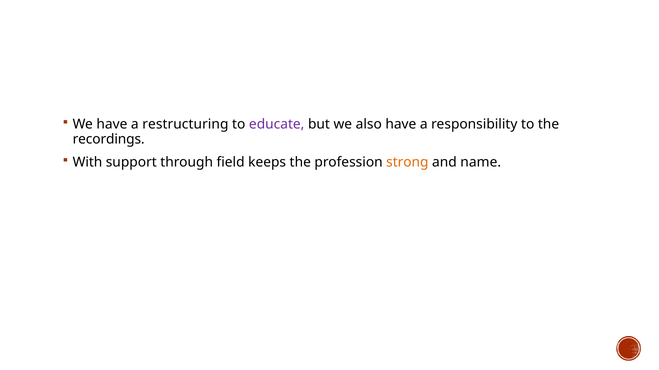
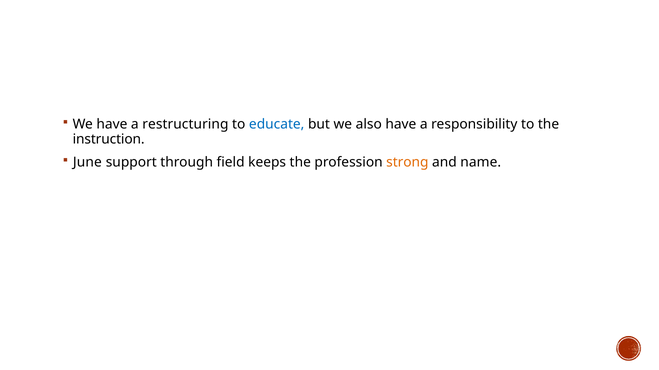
educate colour: purple -> blue
recordings: recordings -> instruction
With: With -> June
